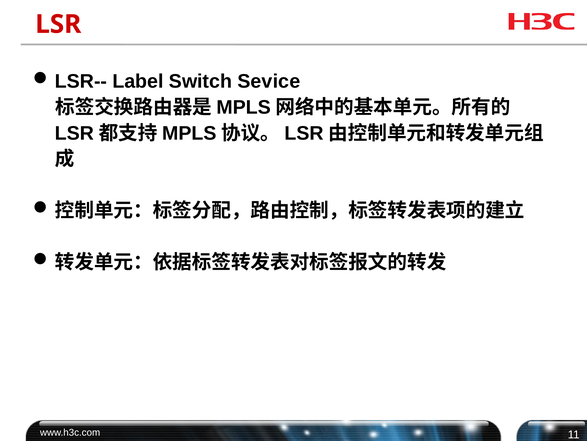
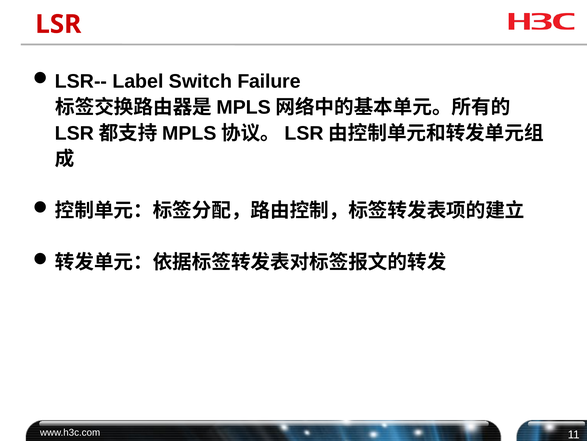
Sevice: Sevice -> Failure
